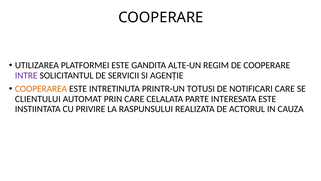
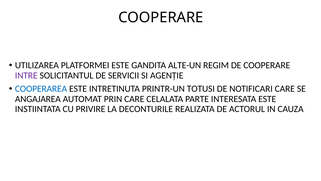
COOPERAREA colour: orange -> blue
CLIENTULUI: CLIENTULUI -> ANGAJAREA
RASPUNSULUI: RASPUNSULUI -> DECONTURILE
